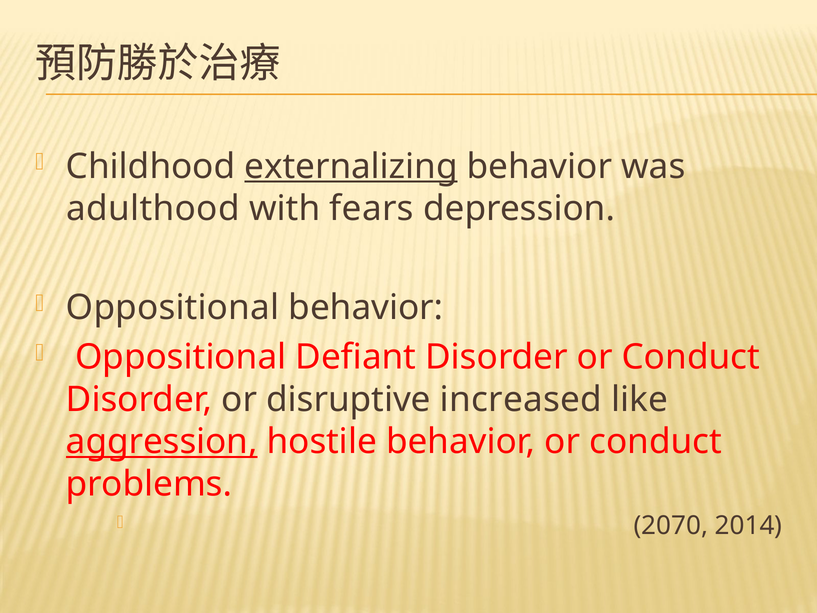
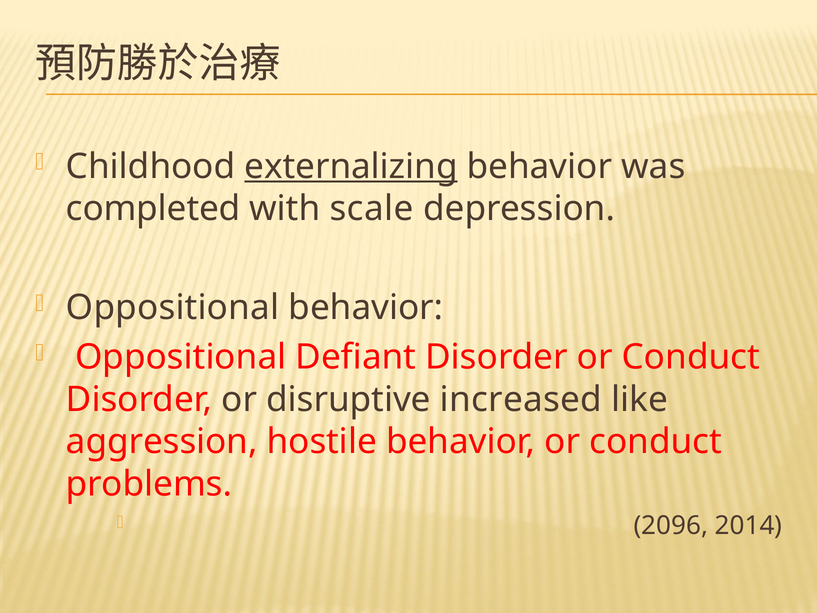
adulthood: adulthood -> completed
fears: fears -> scale
aggression underline: present -> none
2070: 2070 -> 2096
